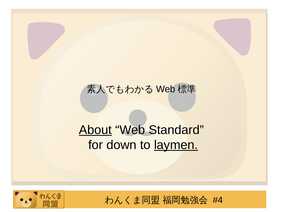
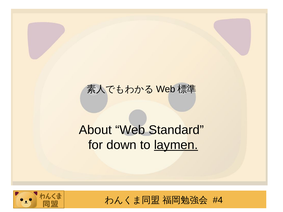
About underline: present -> none
